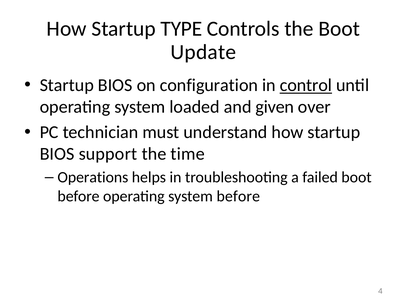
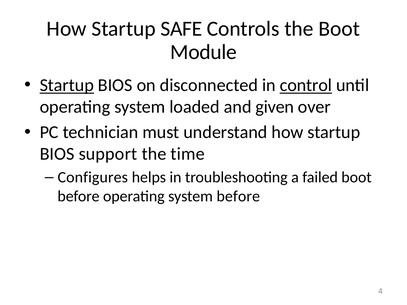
TYPE: TYPE -> SAFE
Update: Update -> Module
Startup at (67, 85) underline: none -> present
configuration: configuration -> disconnected
Operations: Operations -> Configures
